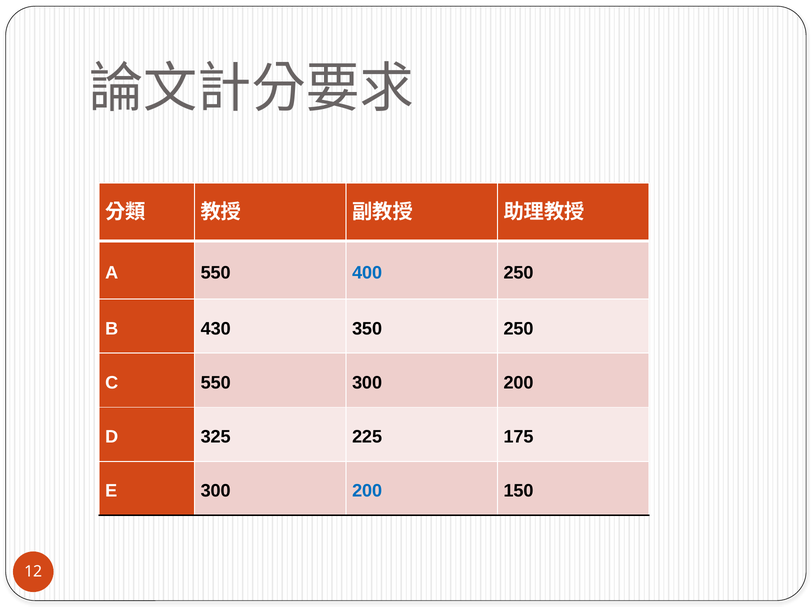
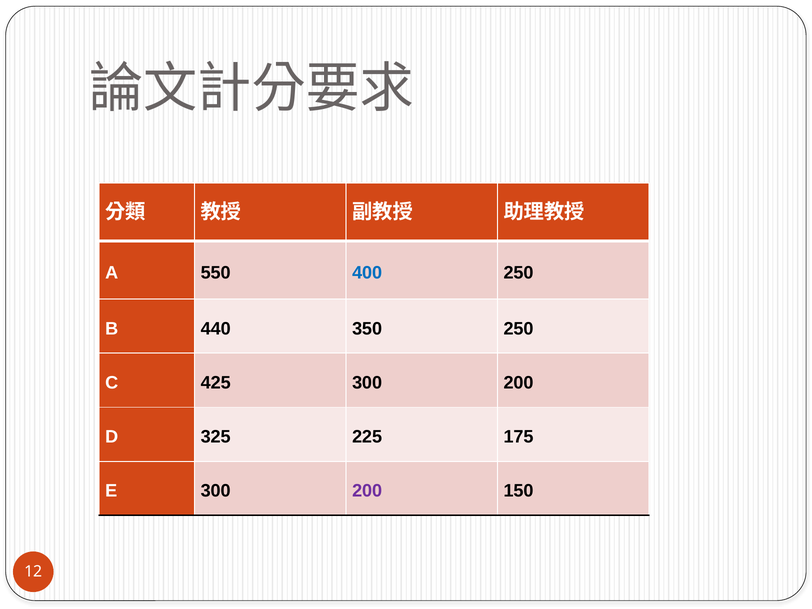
430: 430 -> 440
C 550: 550 -> 425
200 at (367, 491) colour: blue -> purple
